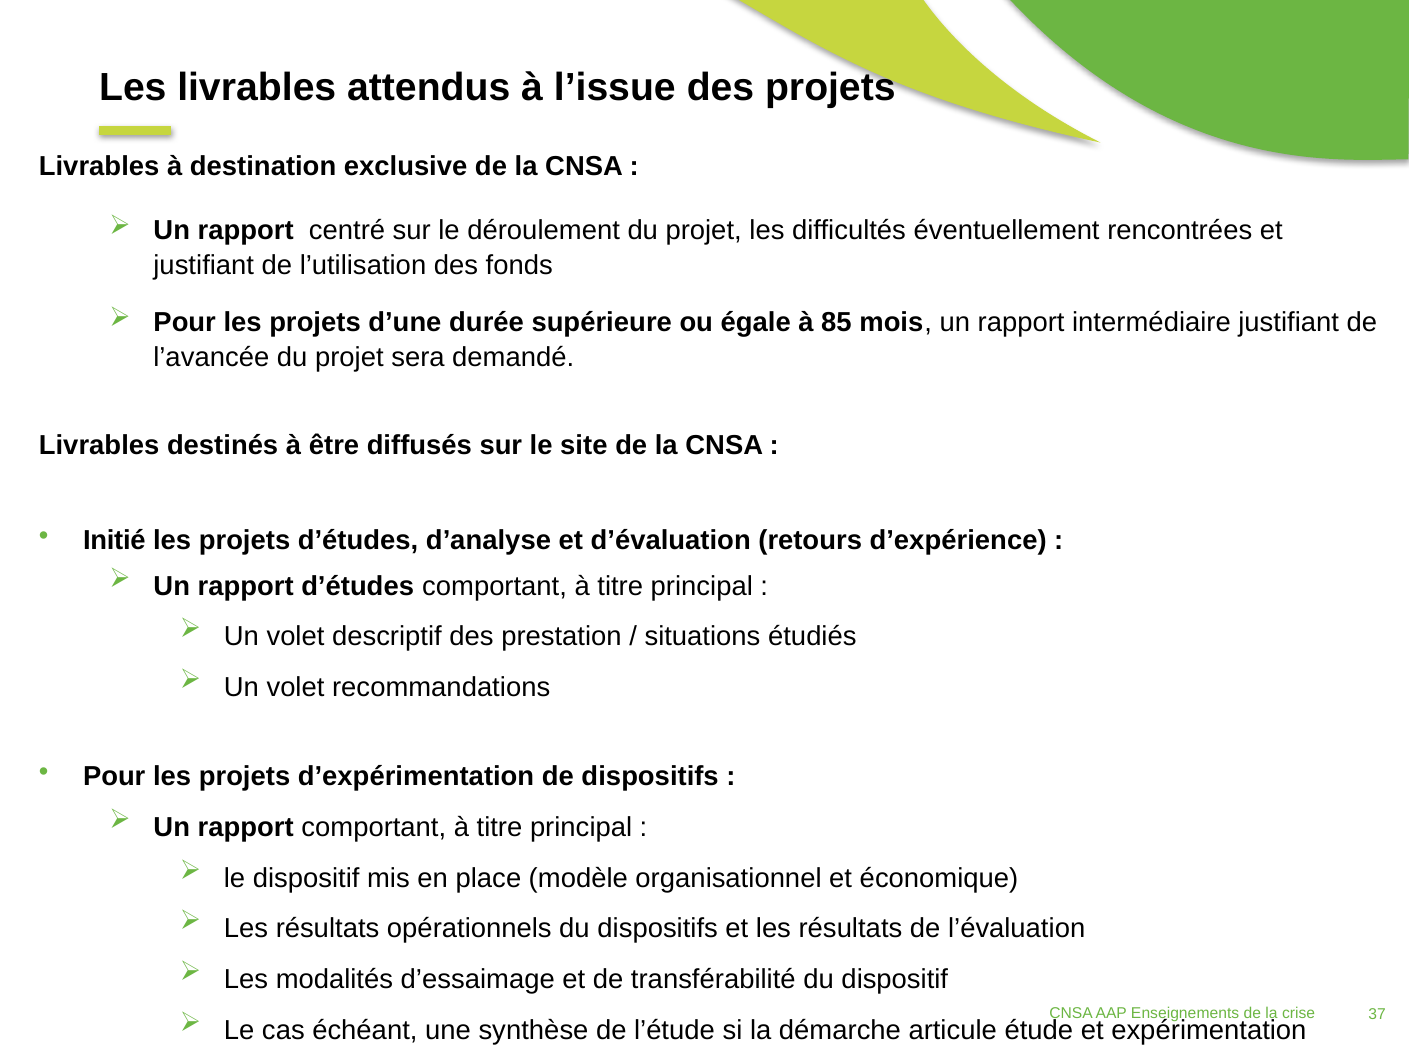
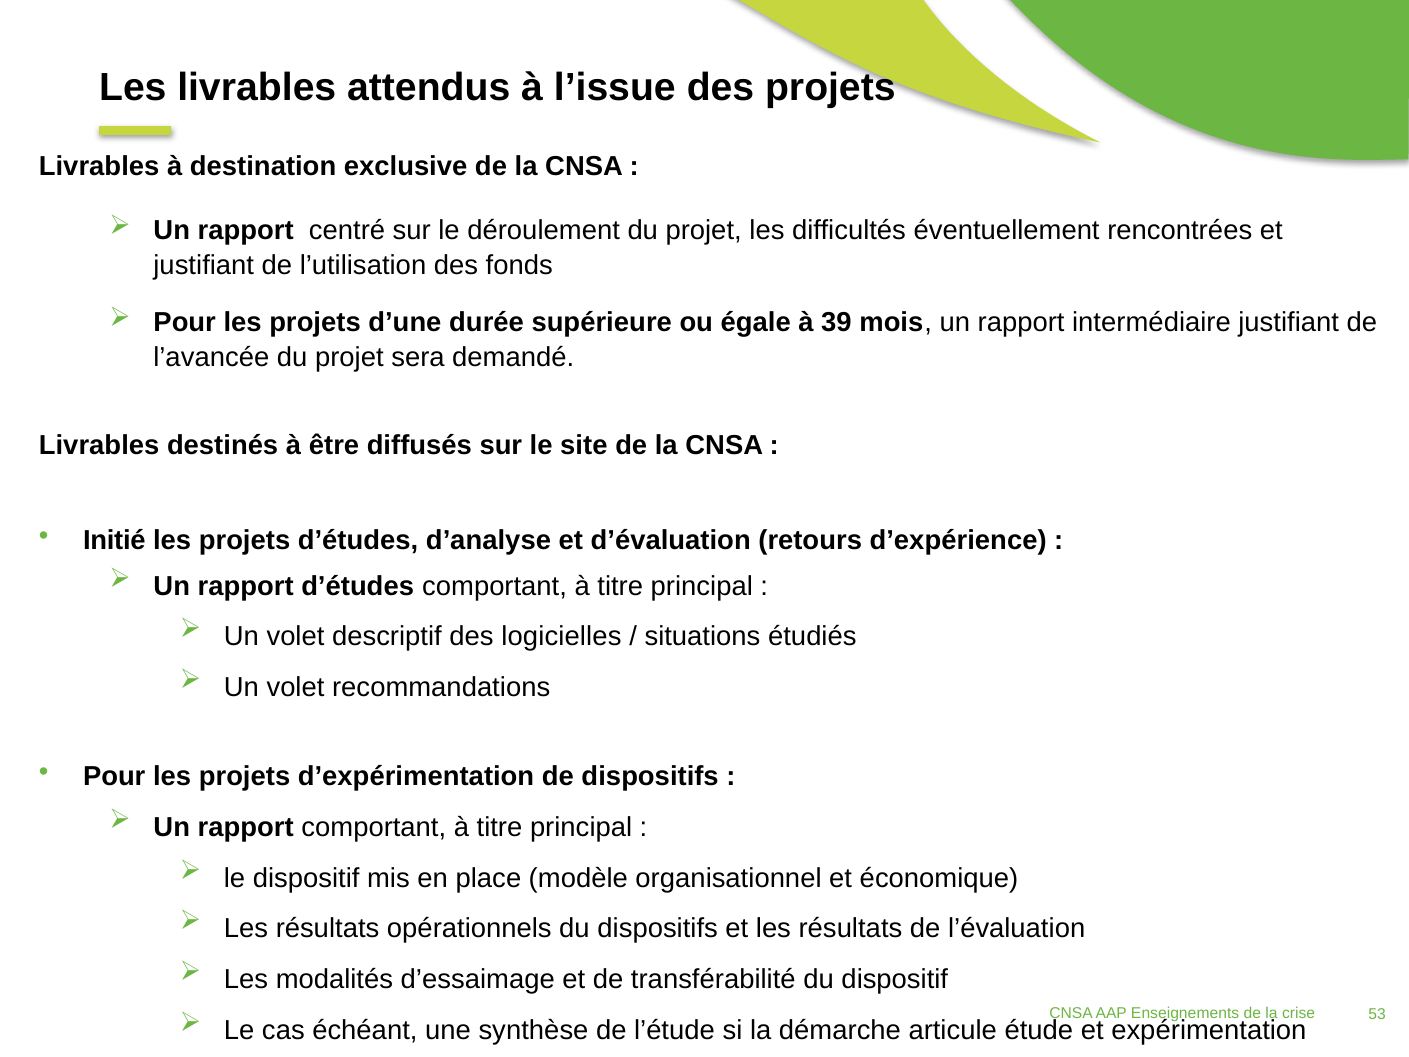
85: 85 -> 39
prestation: prestation -> logicielles
37: 37 -> 53
